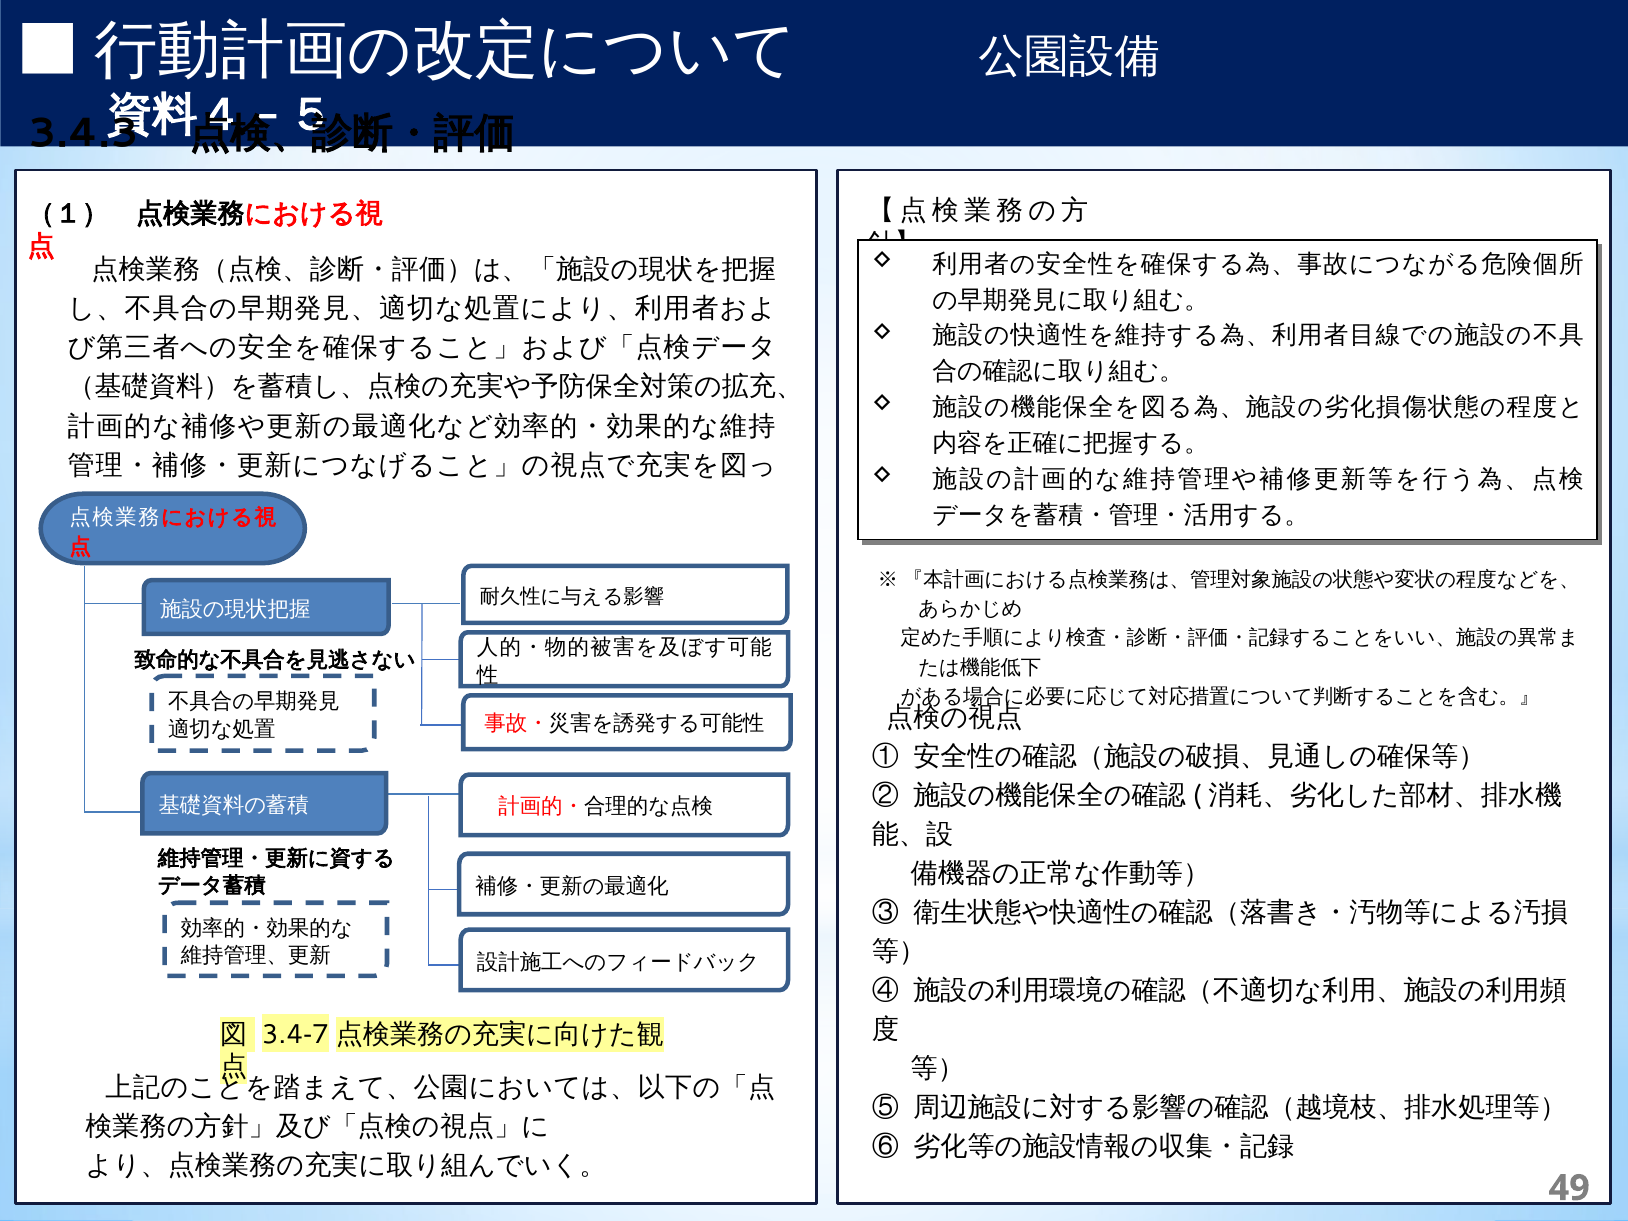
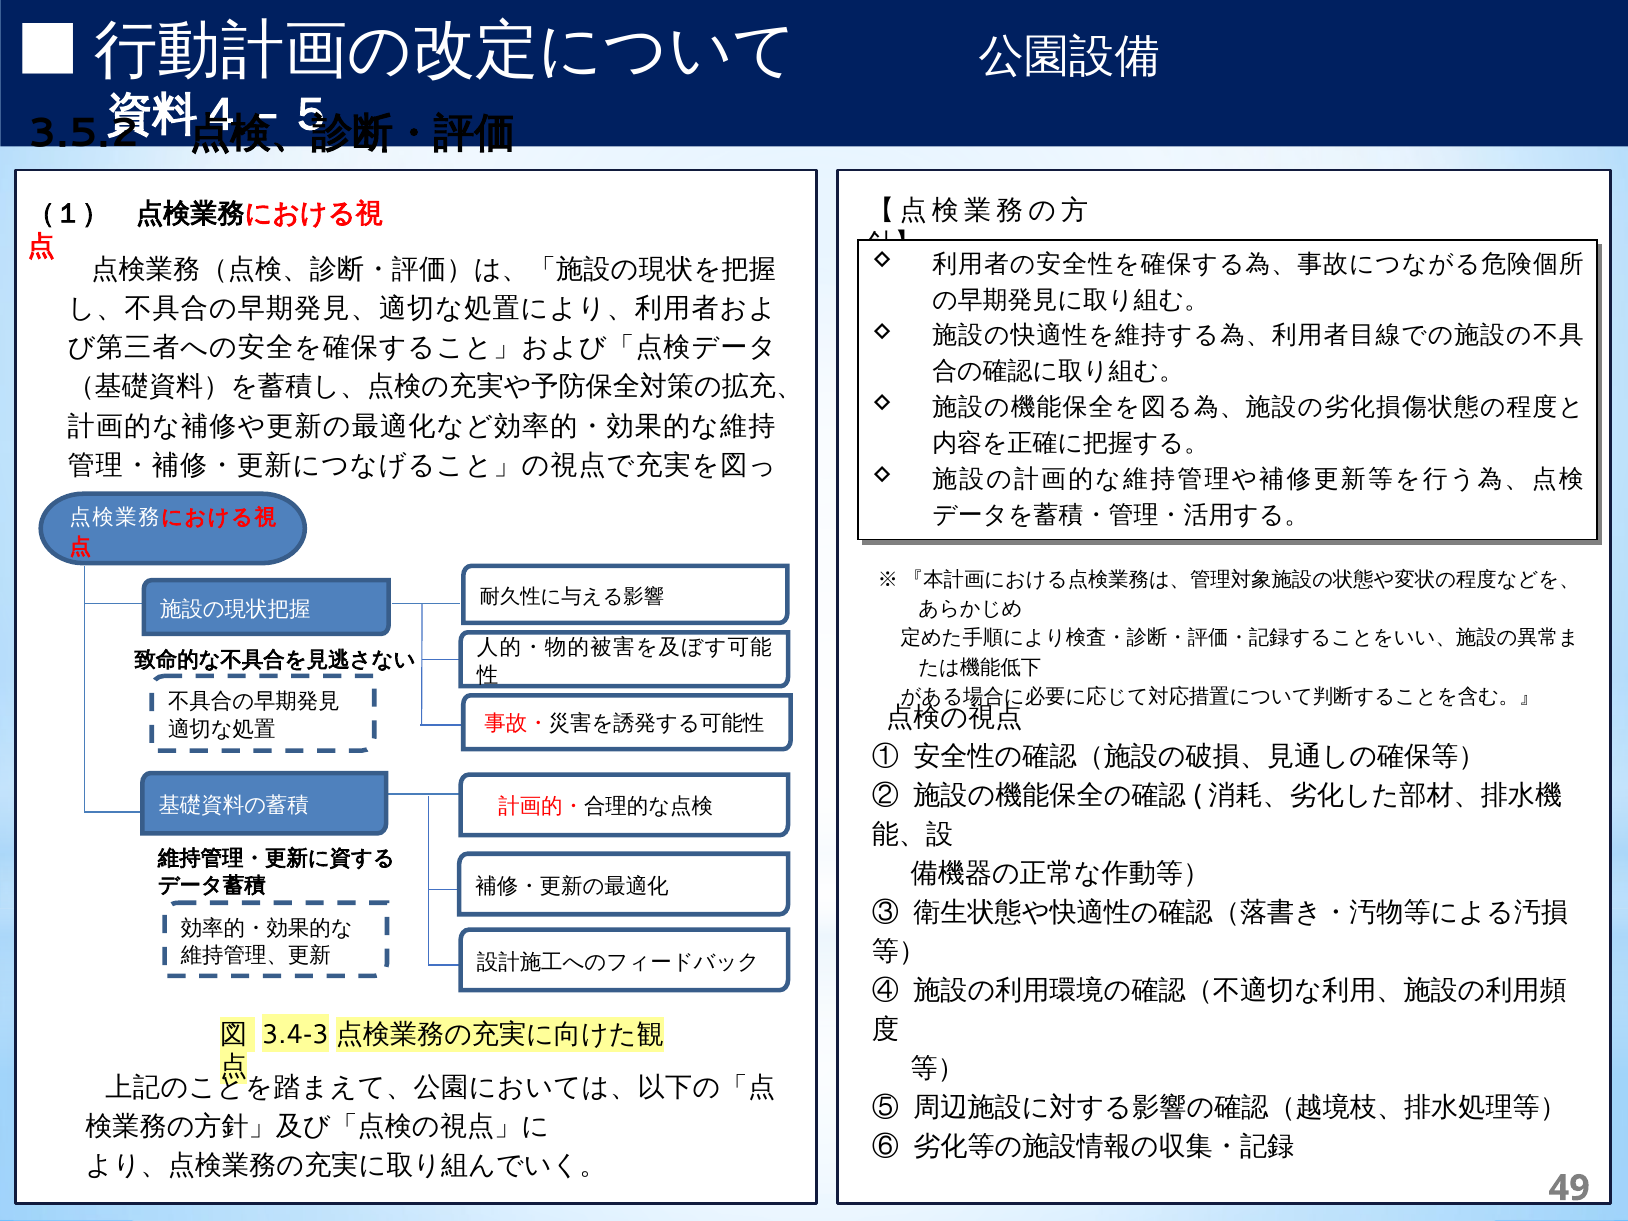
3.4.3: 3.4.3 -> 3.5.2
7: 7 -> 3
